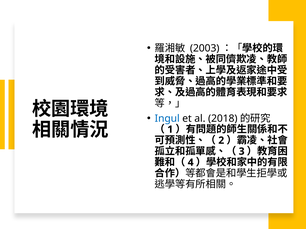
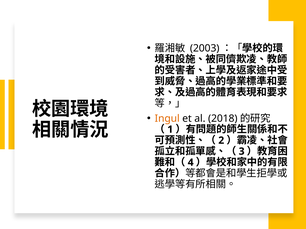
Ingul colour: blue -> orange
